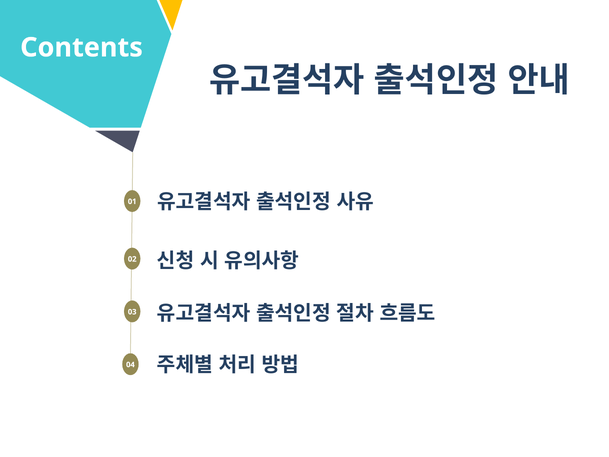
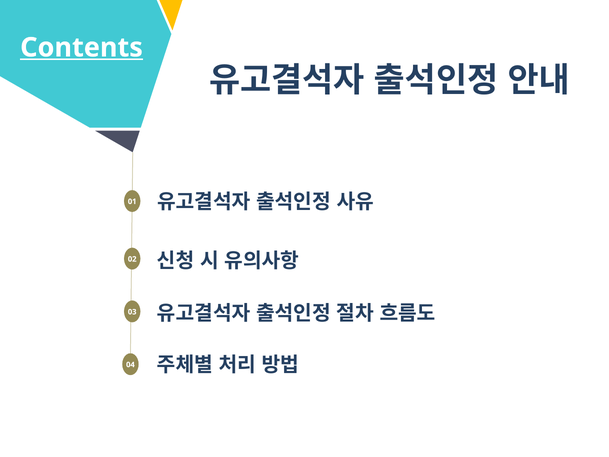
Contents underline: none -> present
